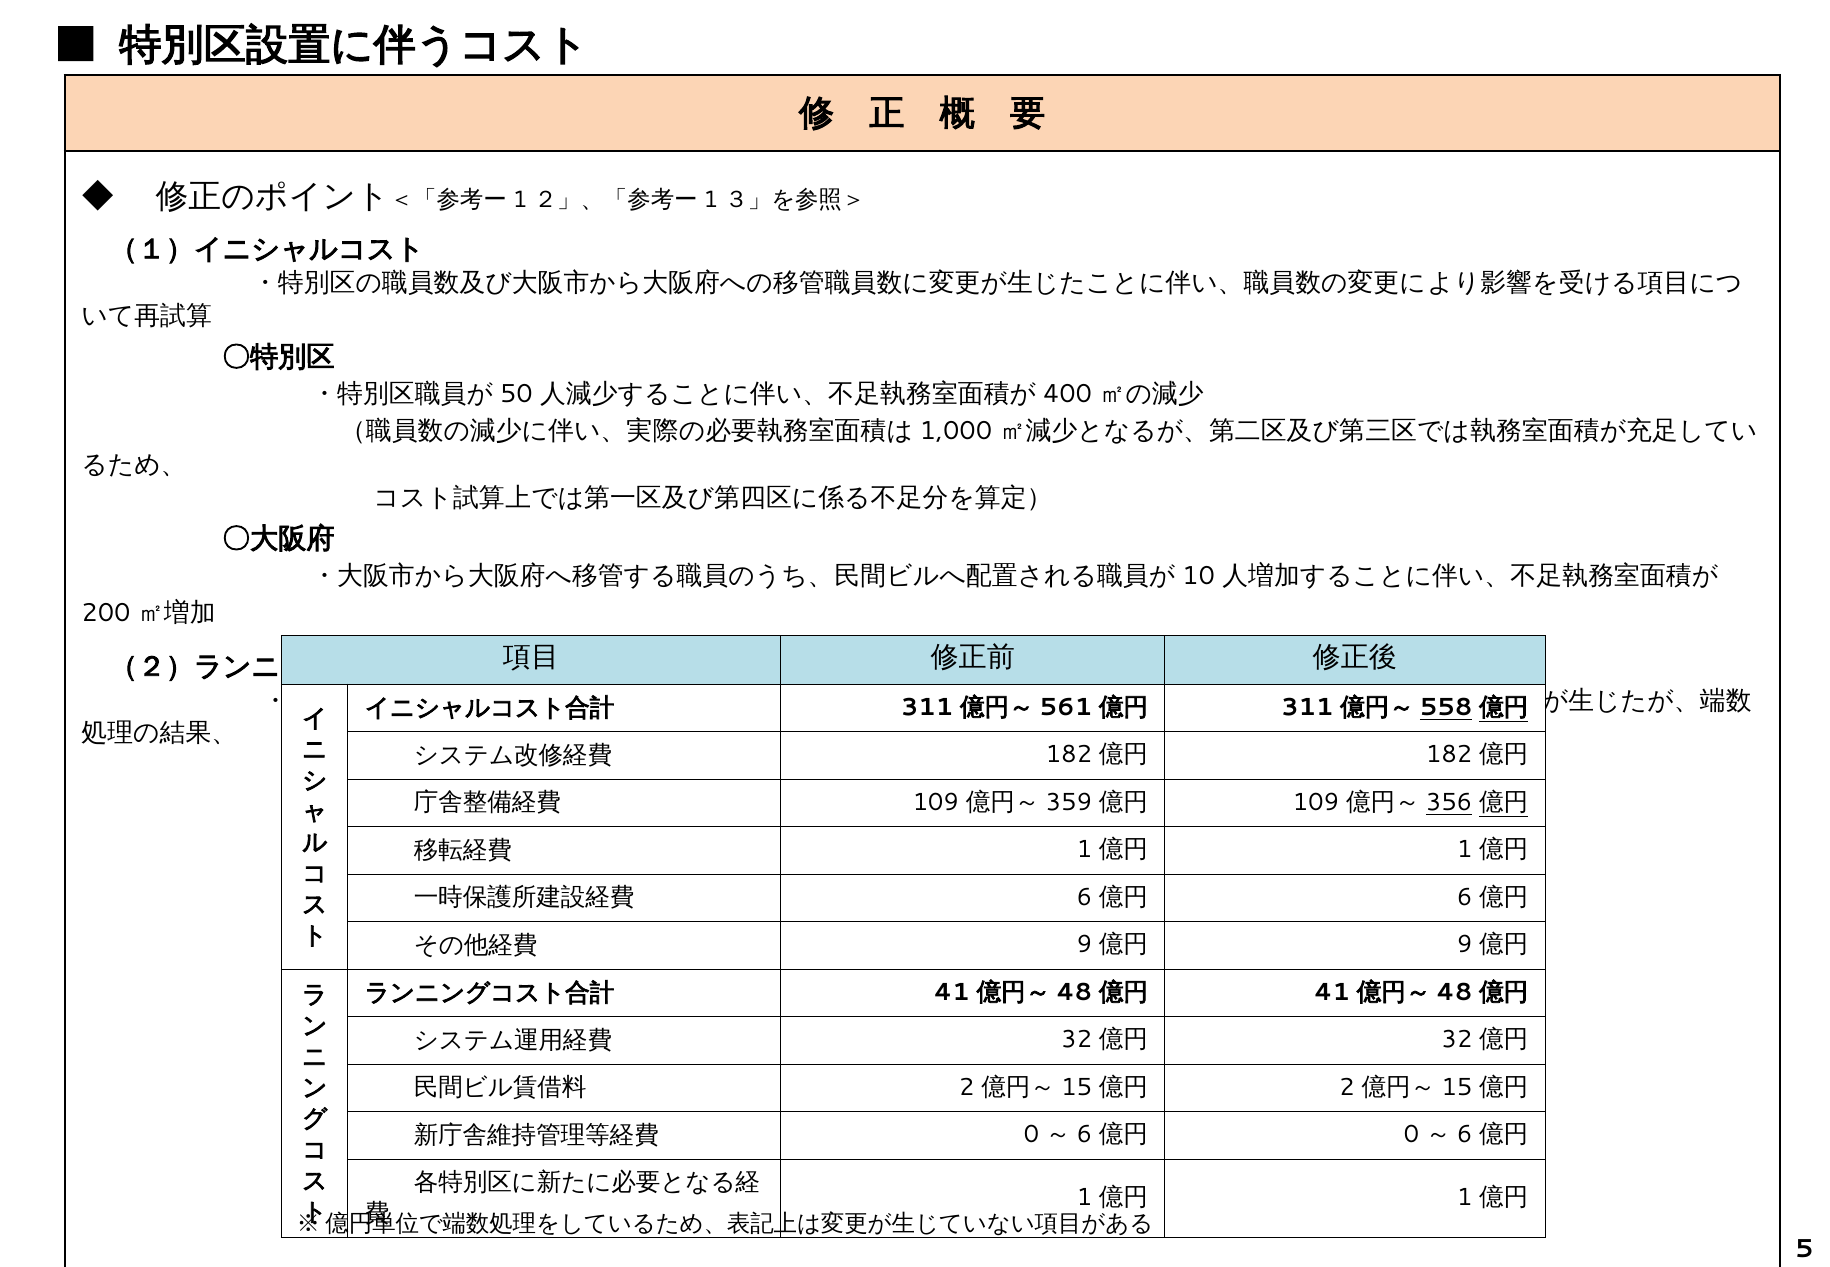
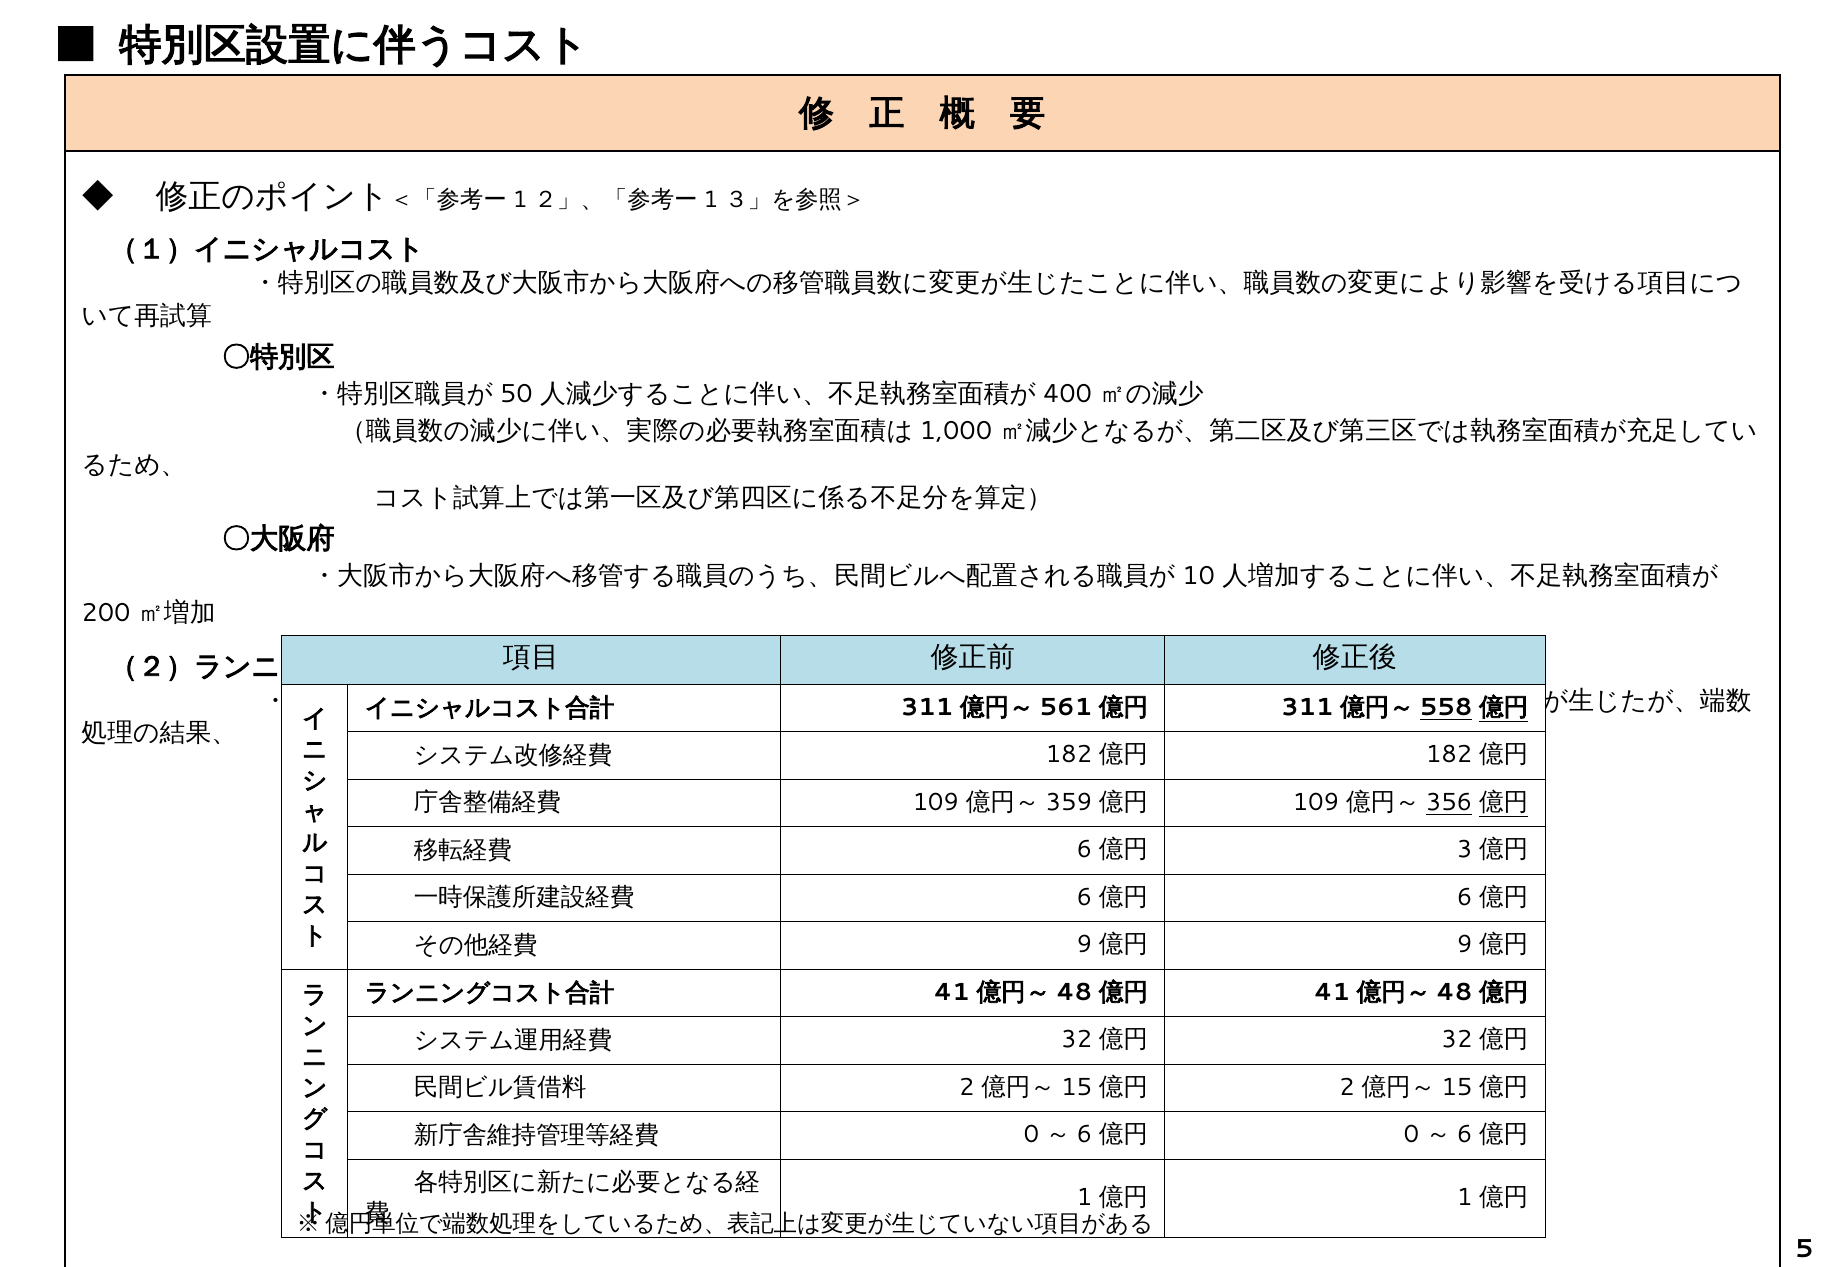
1 at (1084, 850): 1 -> 6
1 at (1465, 850): 1 -> 3
